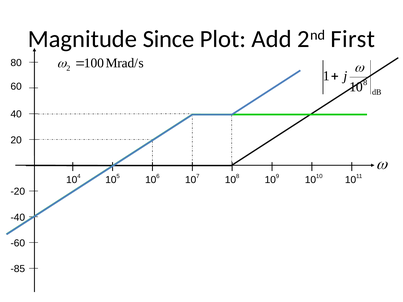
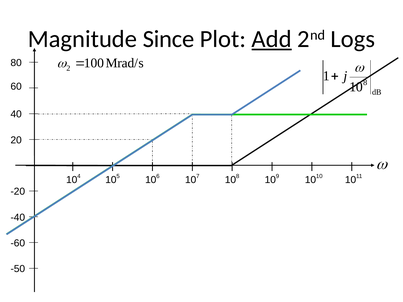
Add underline: none -> present
First: First -> Logs
-85: -85 -> -50
